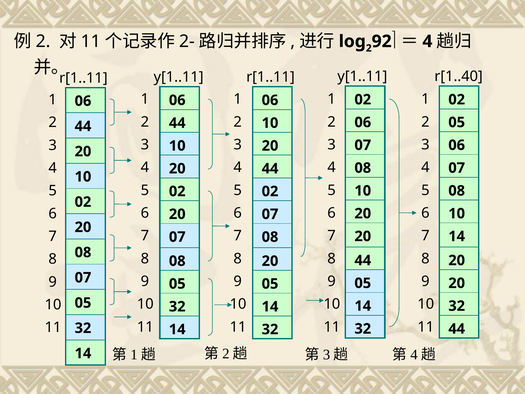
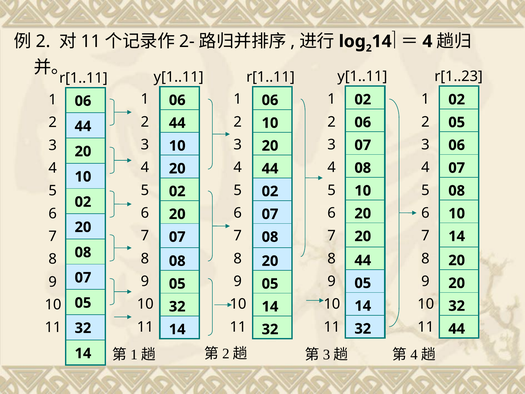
2 92: 92 -> 14
r[1..40: r[1..40 -> r[1..23
